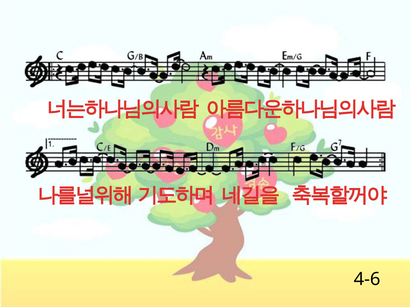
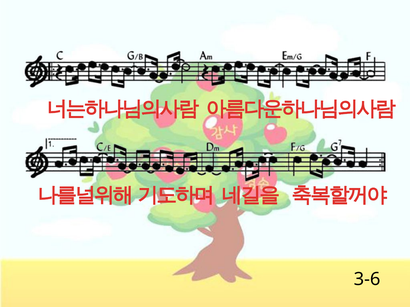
4-6: 4-6 -> 3-6
